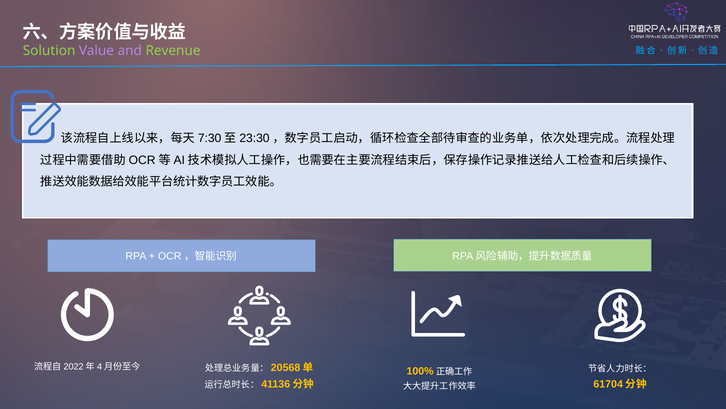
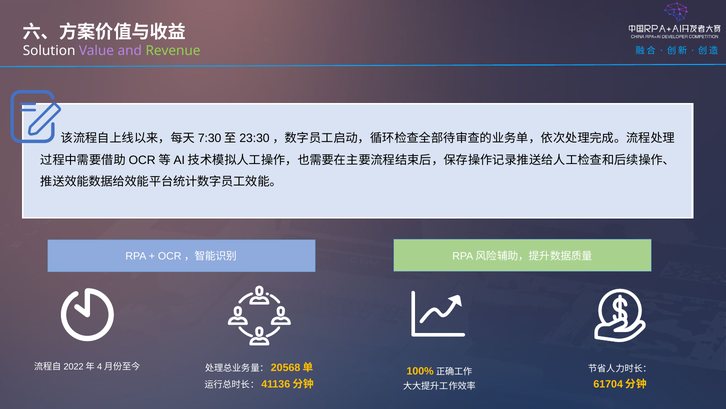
Solution colour: light green -> white
